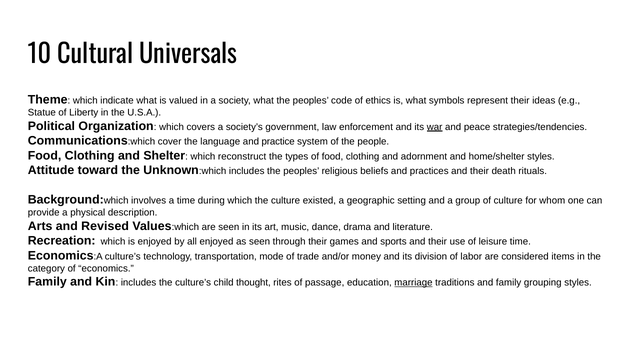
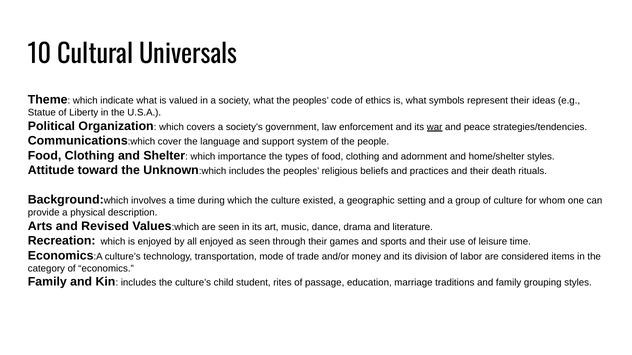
practice: practice -> support
reconstruct: reconstruct -> importance
thought: thought -> student
marriage underline: present -> none
